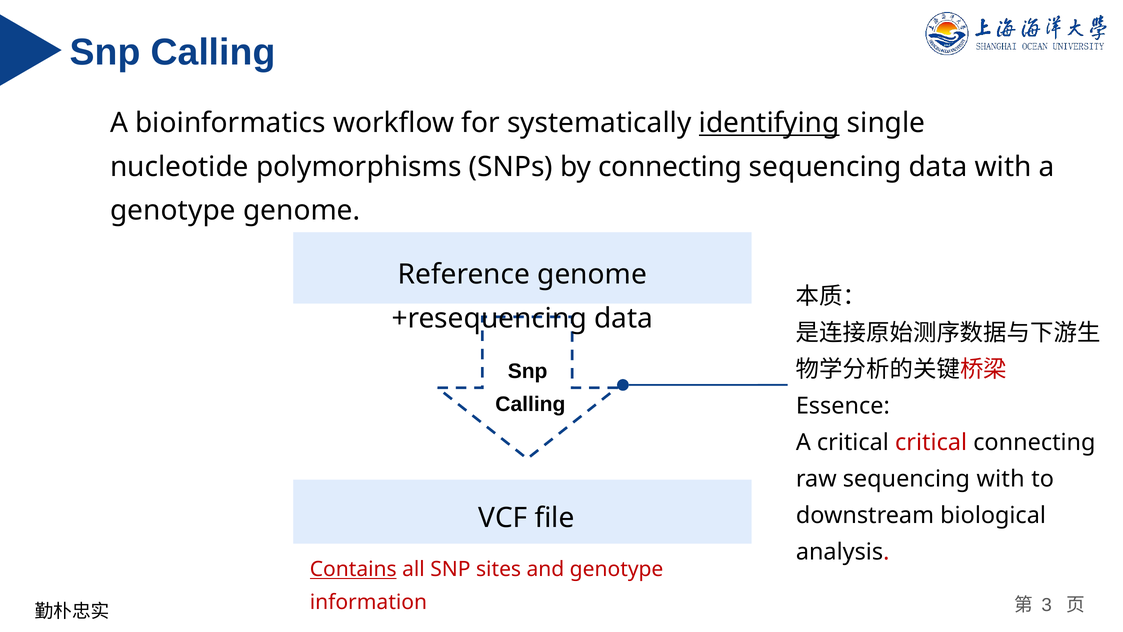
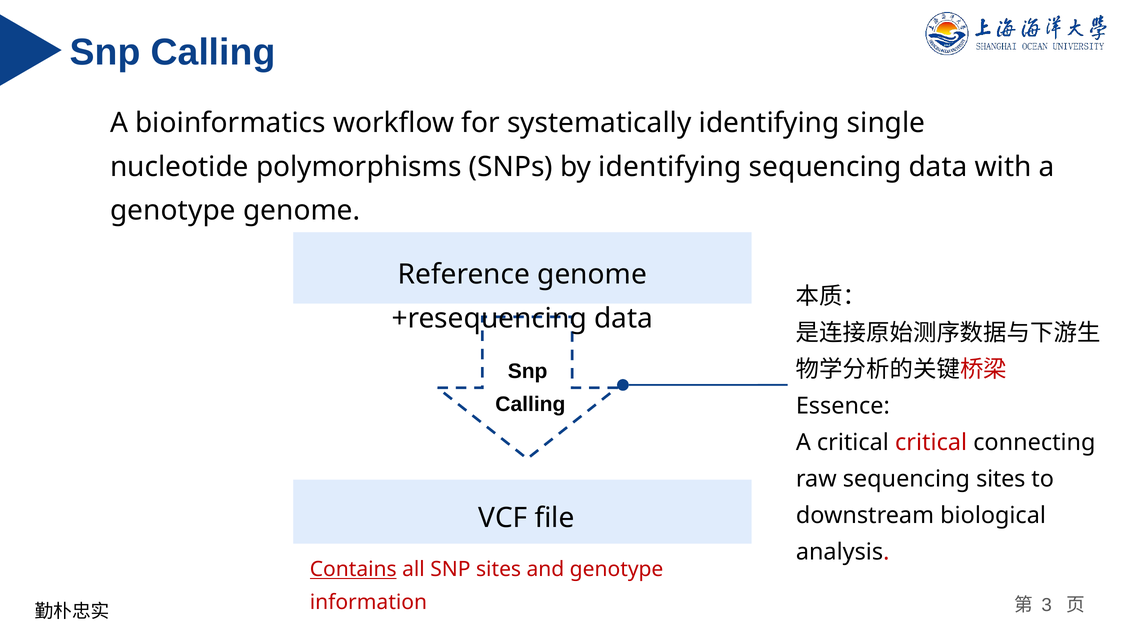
identifying at (769, 123) underline: present -> none
by connecting: connecting -> identifying
sequencing with: with -> sites
